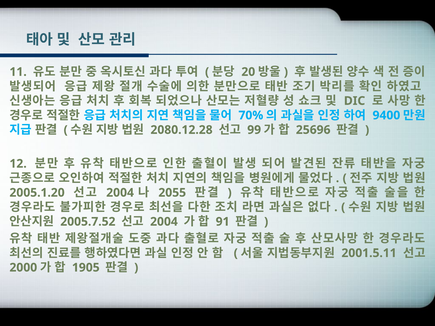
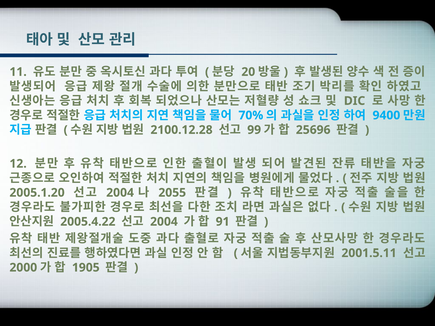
2080.12.28: 2080.12.28 -> 2100.12.28
2005.7.52: 2005.7.52 -> 2005.4.22
